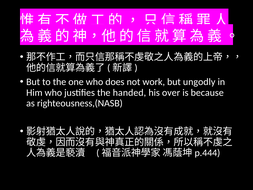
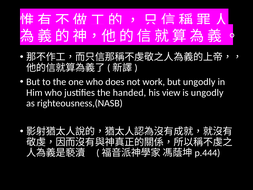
over: over -> view
is because: because -> ungodly
